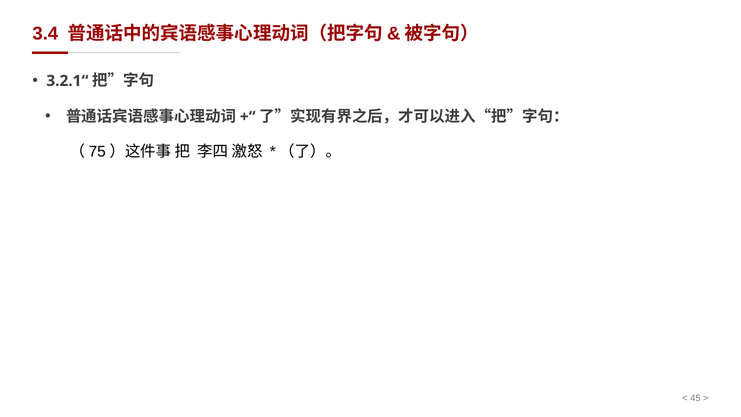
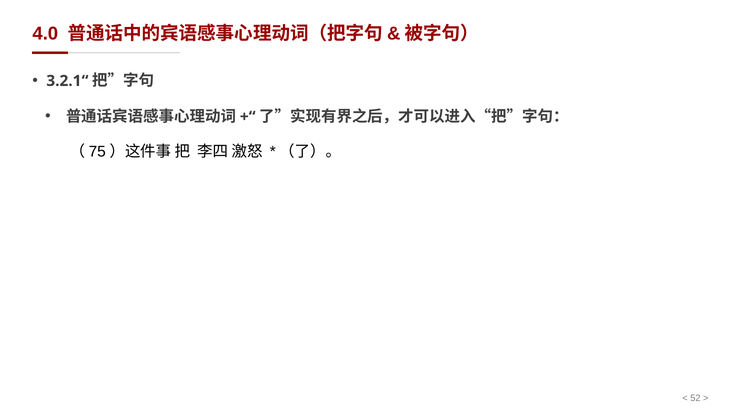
3.4: 3.4 -> 4.0
45: 45 -> 52
